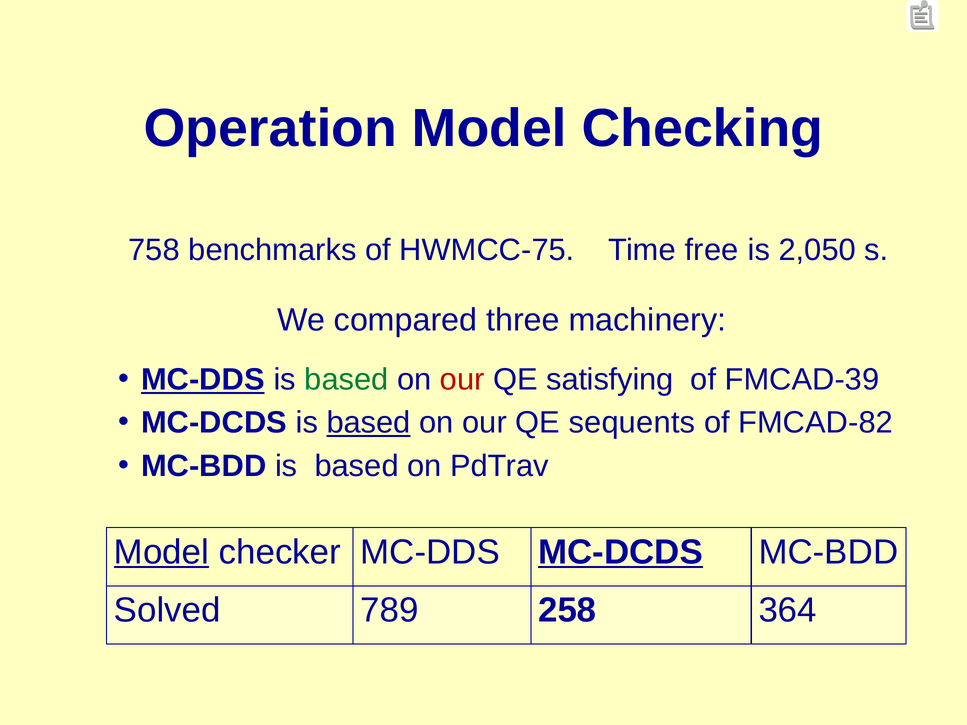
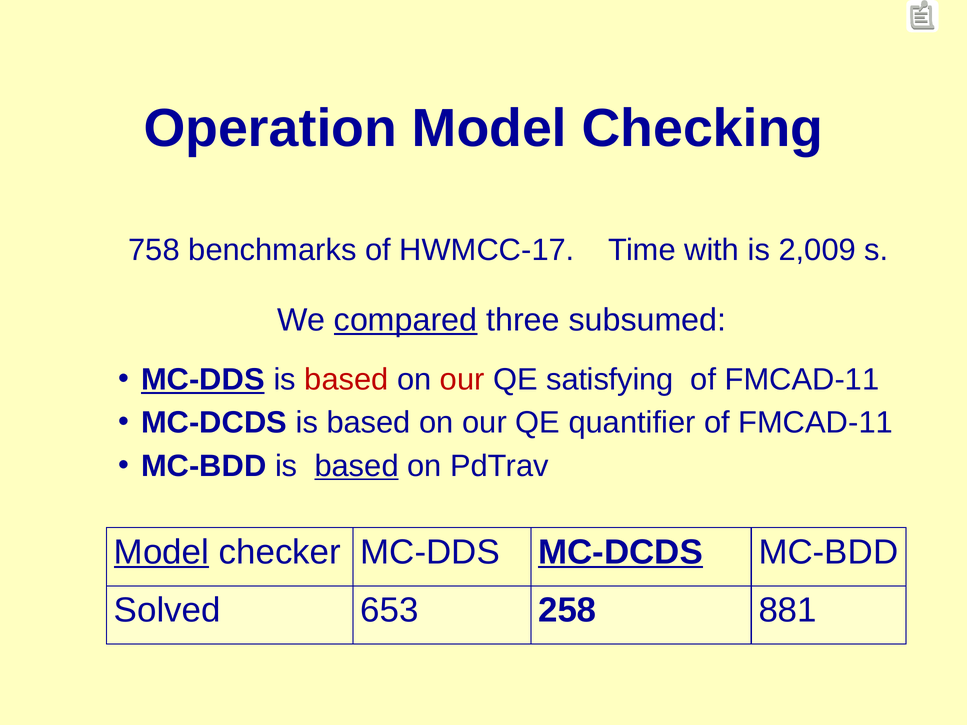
HWMCC-75: HWMCC-75 -> HWMCC-17
free: free -> with
2,050: 2,050 -> 2,009
compared underline: none -> present
machinery: machinery -> subsumed
based at (346, 380) colour: green -> red
FMCAD-39 at (802, 380): FMCAD-39 -> FMCAD-11
based at (369, 423) underline: present -> none
sequents: sequents -> quantifier
FMCAD-82 at (816, 423): FMCAD-82 -> FMCAD-11
based at (357, 466) underline: none -> present
789: 789 -> 653
364: 364 -> 881
